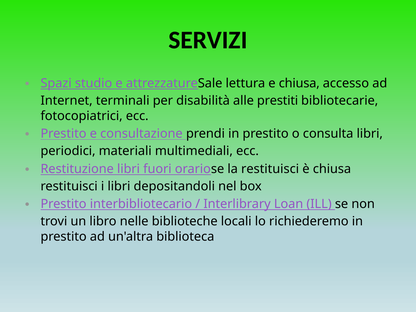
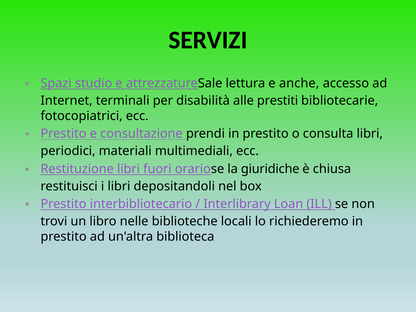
e chiusa: chiusa -> anche
la restituisci: restituisci -> giuridiche
